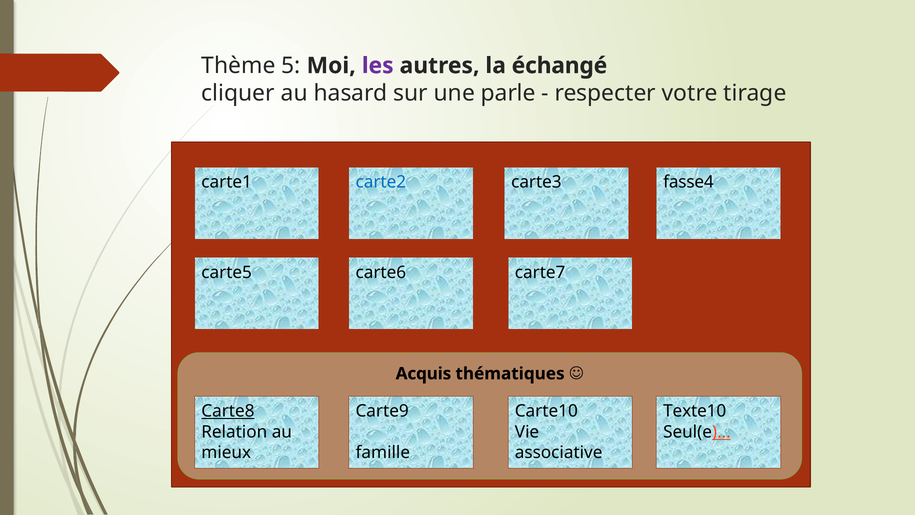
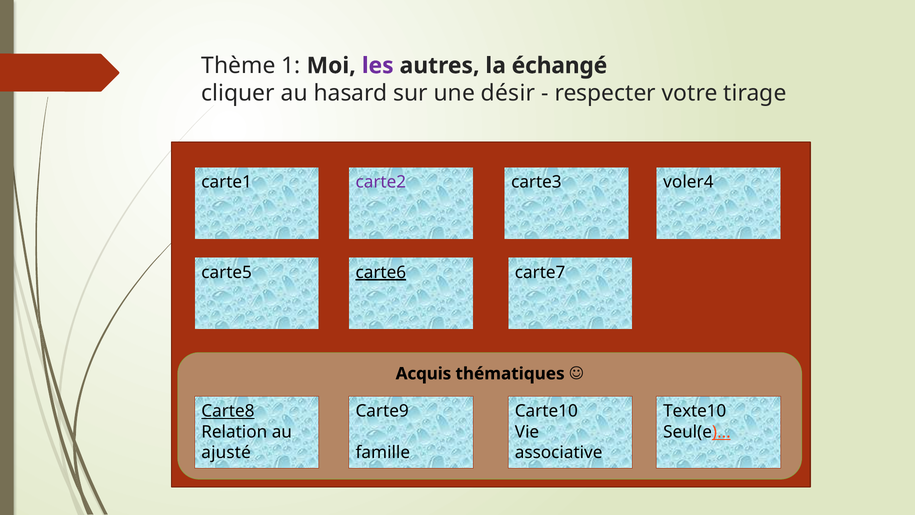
5: 5 -> 1
parle: parle -> désir
carte2 colour: blue -> purple
fasse4: fasse4 -> voler4
carte6 underline: none -> present
mieux: mieux -> ajusté
